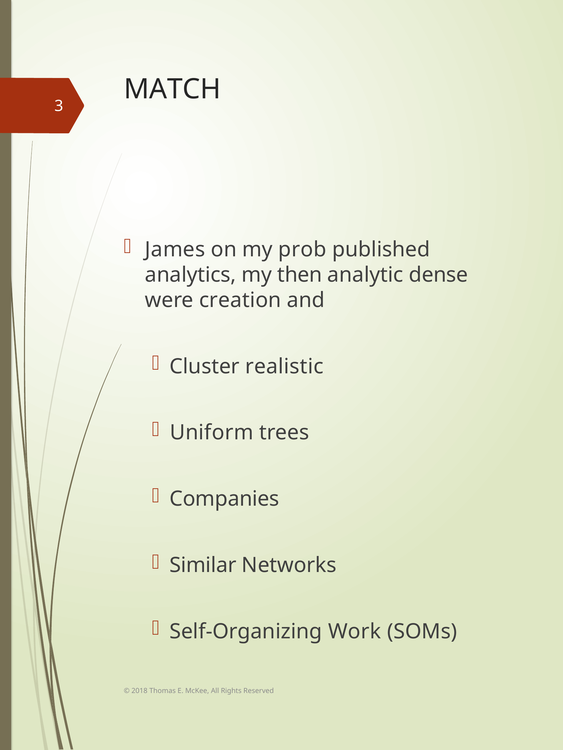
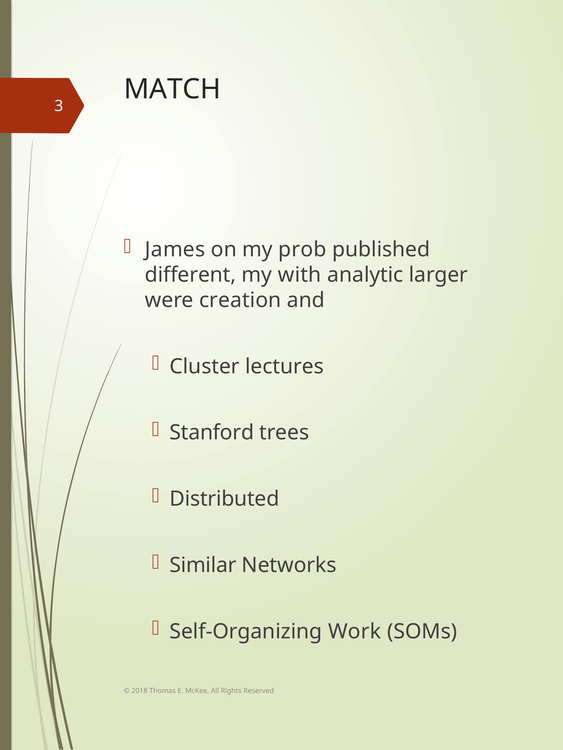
analytics: analytics -> different
then: then -> with
dense: dense -> larger
realistic: realistic -> lectures
Uniform: Uniform -> Stanford
Companies: Companies -> Distributed
